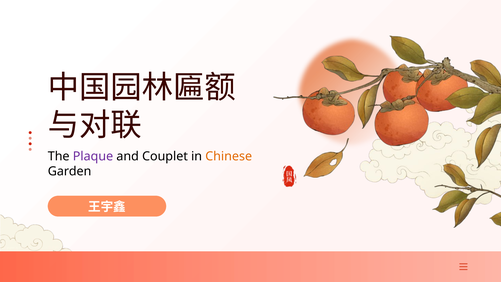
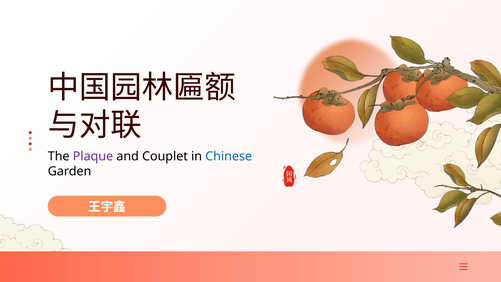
Chinese colour: orange -> blue
